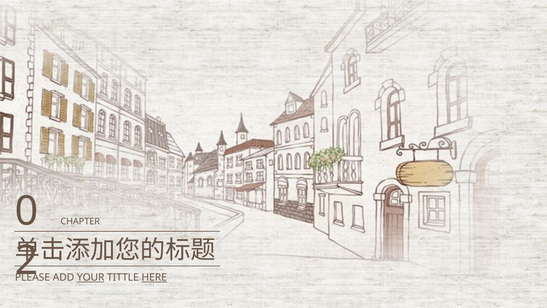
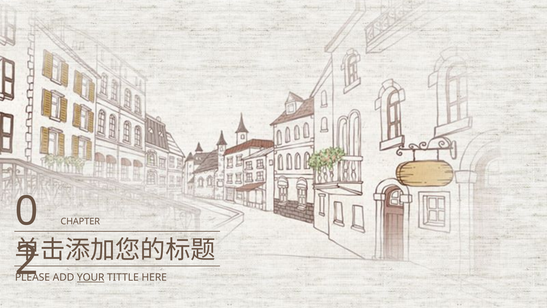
HERE underline: present -> none
